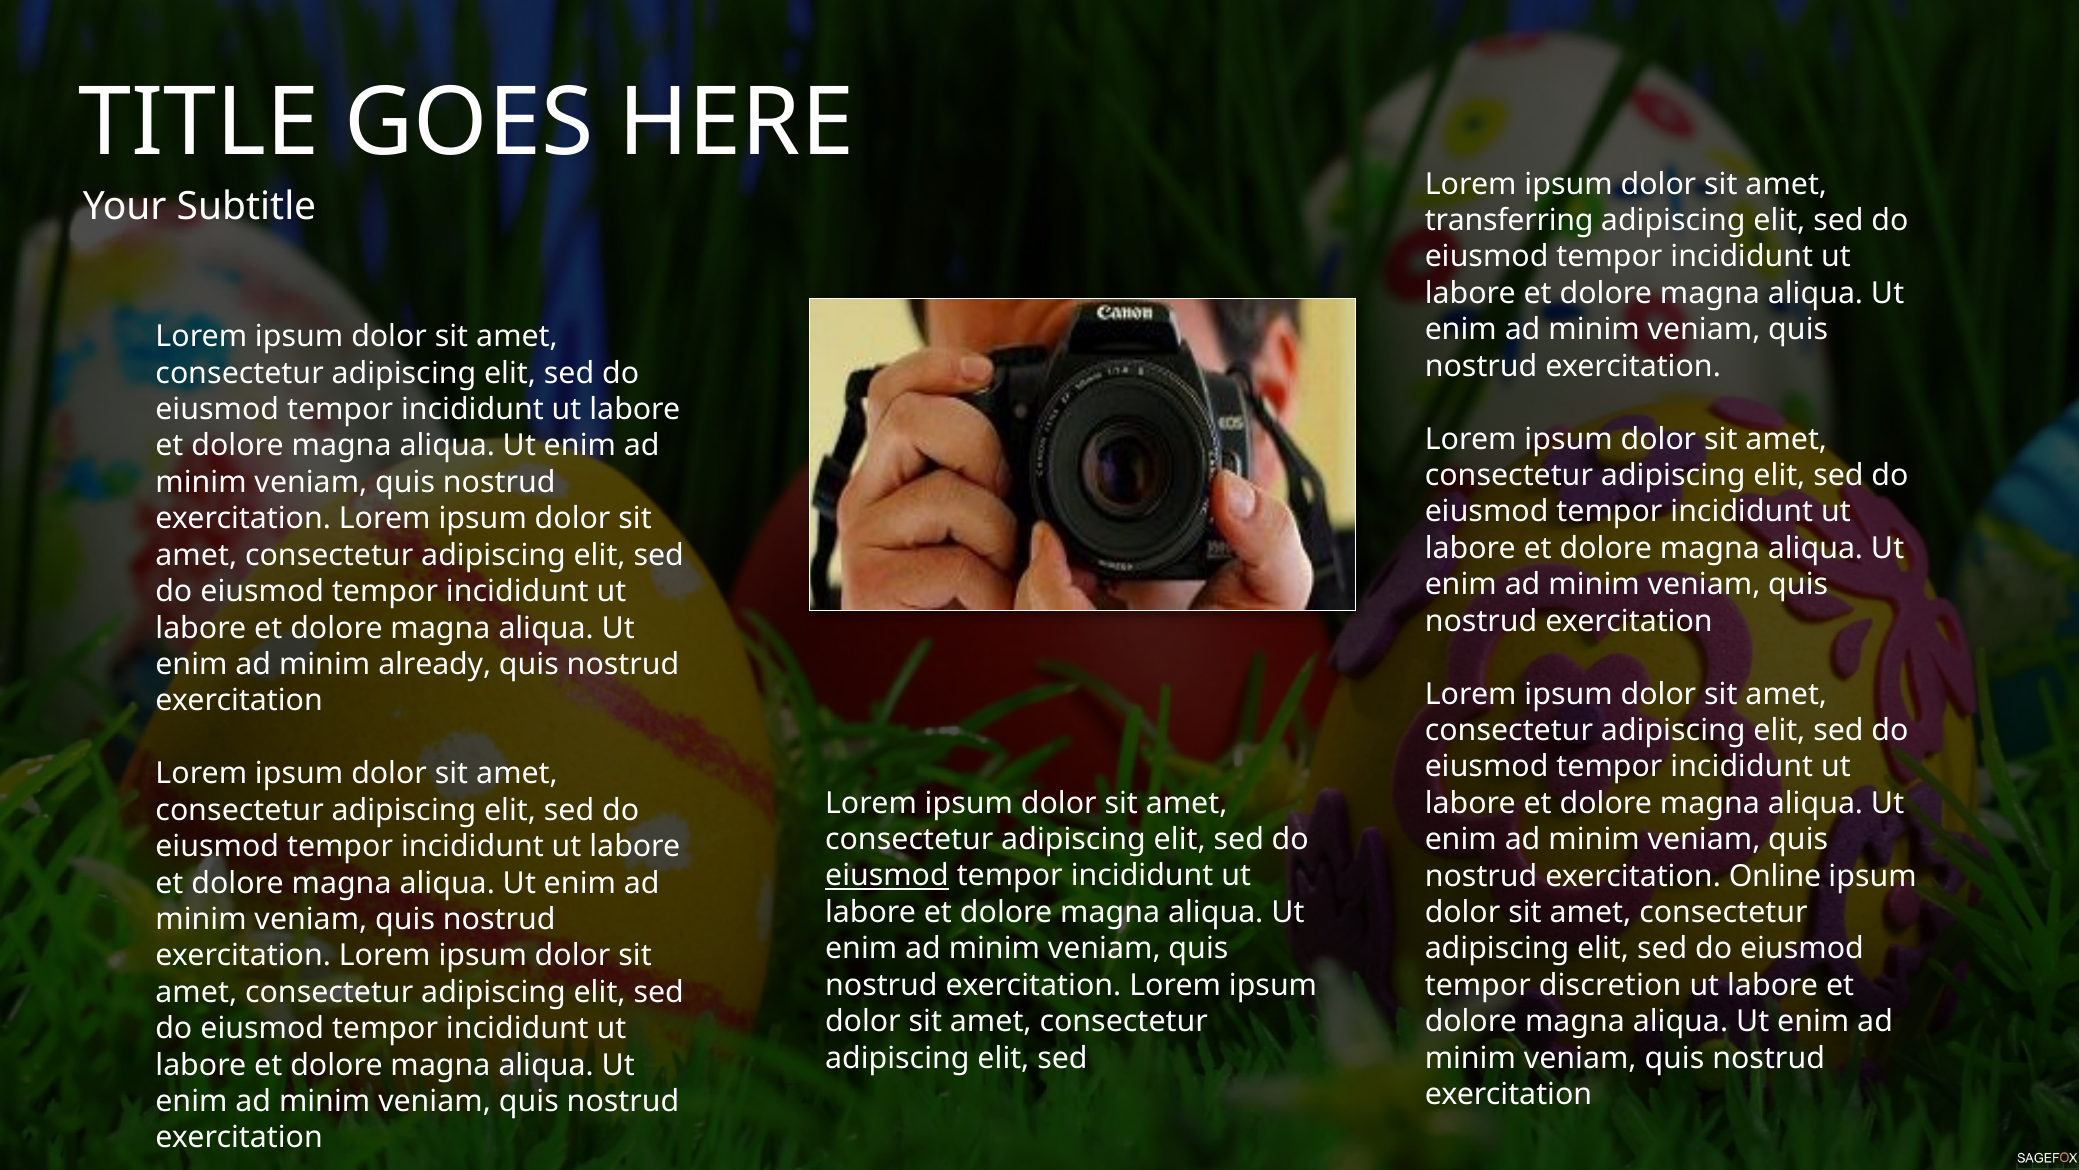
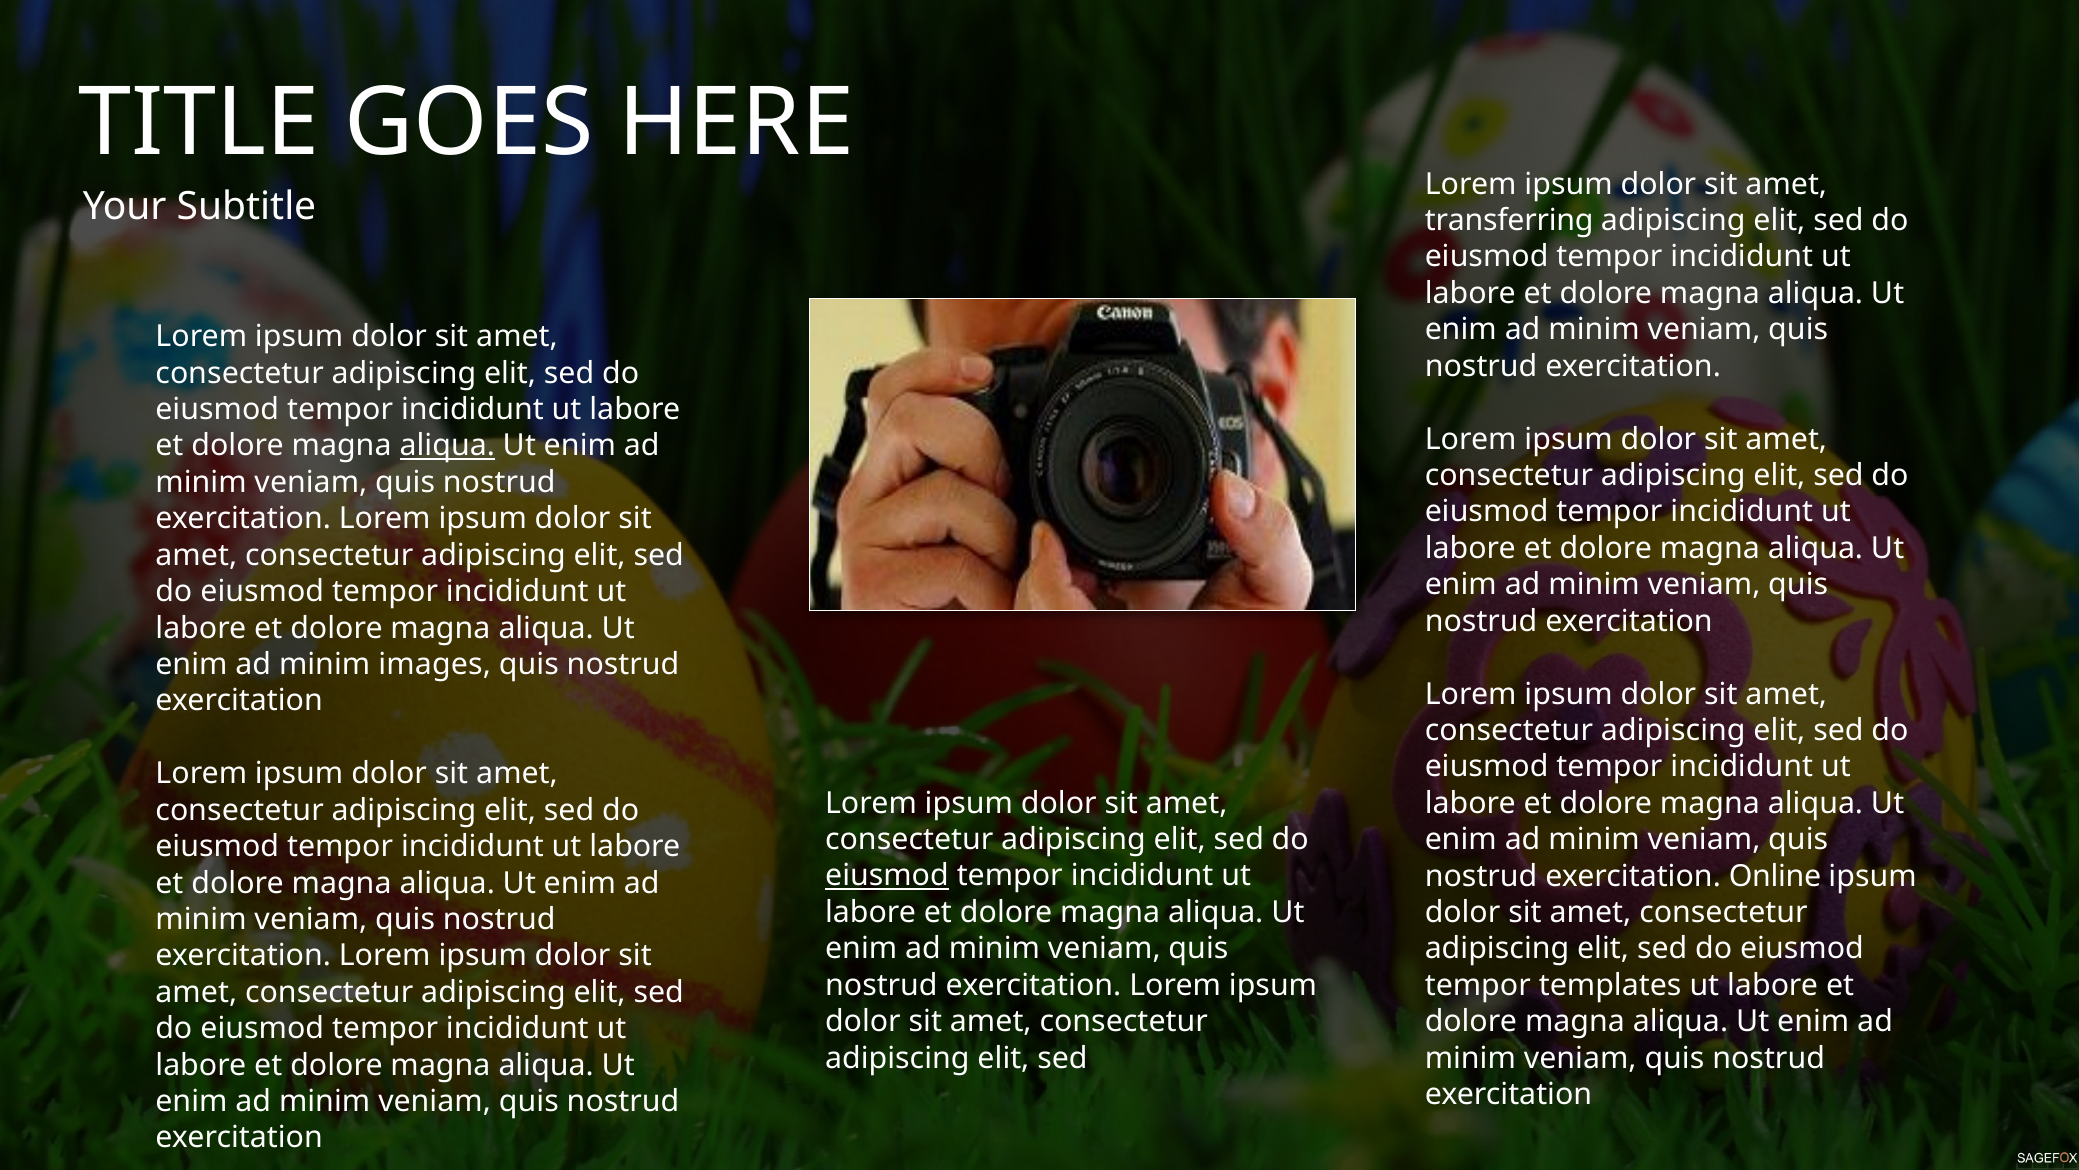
aliqua at (447, 446) underline: none -> present
already: already -> images
discretion: discretion -> templates
